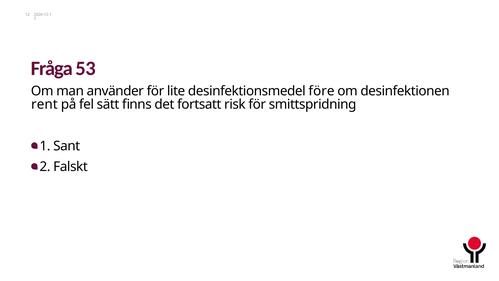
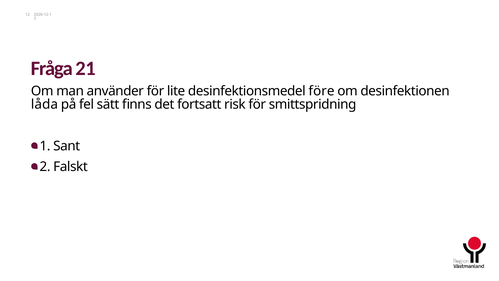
53: 53 -> 21
rent: rent -> låda
